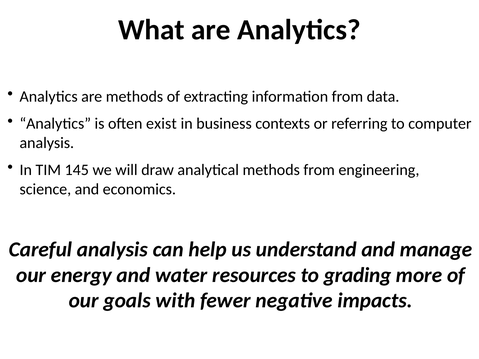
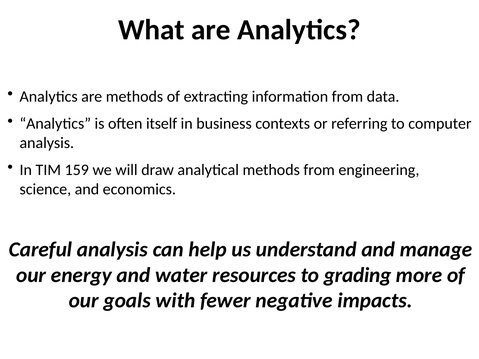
exist: exist -> itself
145: 145 -> 159
